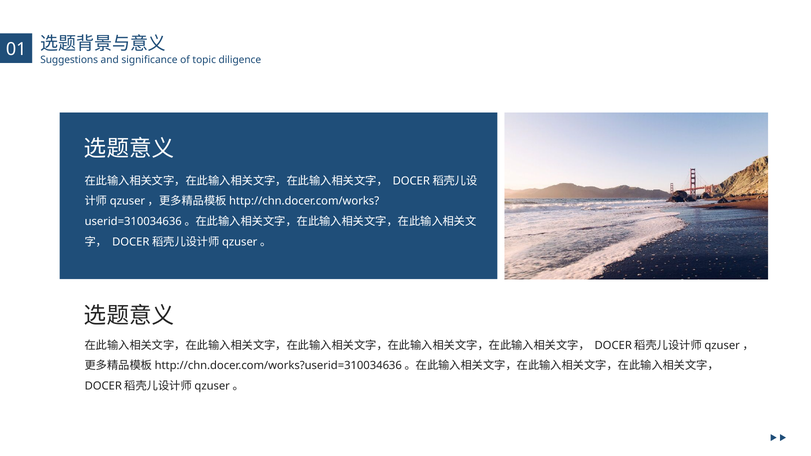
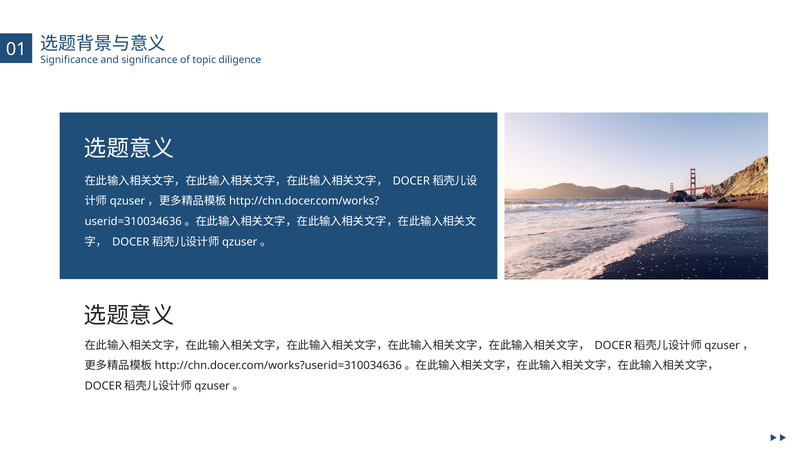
Suggestions at (69, 60): Suggestions -> Significance
